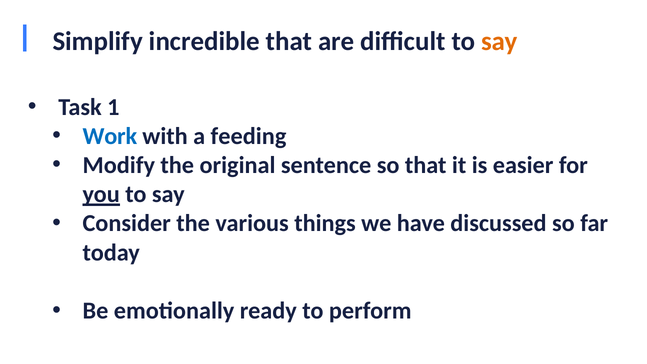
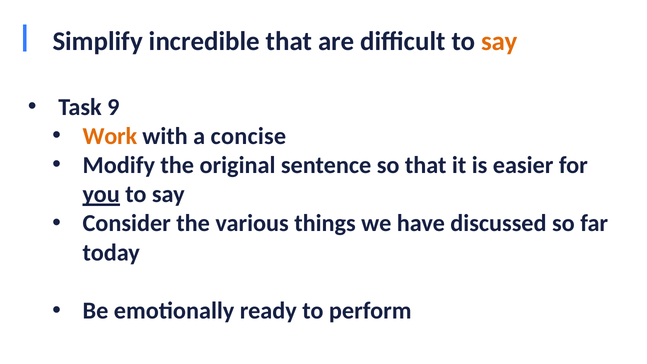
1: 1 -> 9
Work colour: blue -> orange
feeding: feeding -> concise
